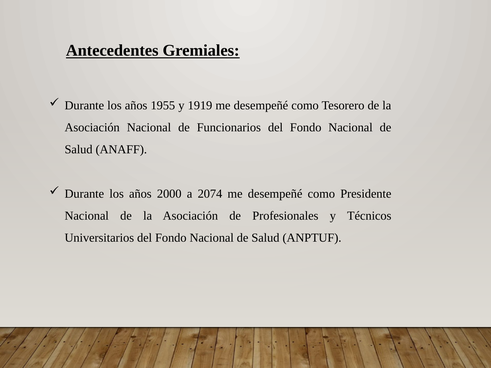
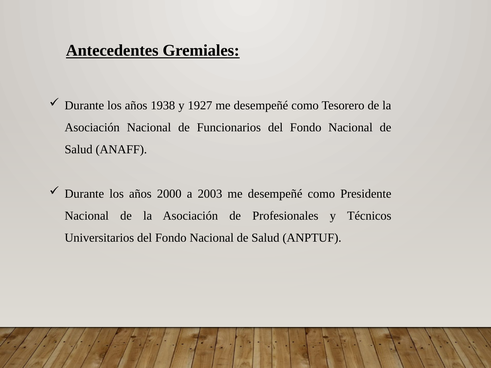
1955: 1955 -> 1938
1919: 1919 -> 1927
2074: 2074 -> 2003
